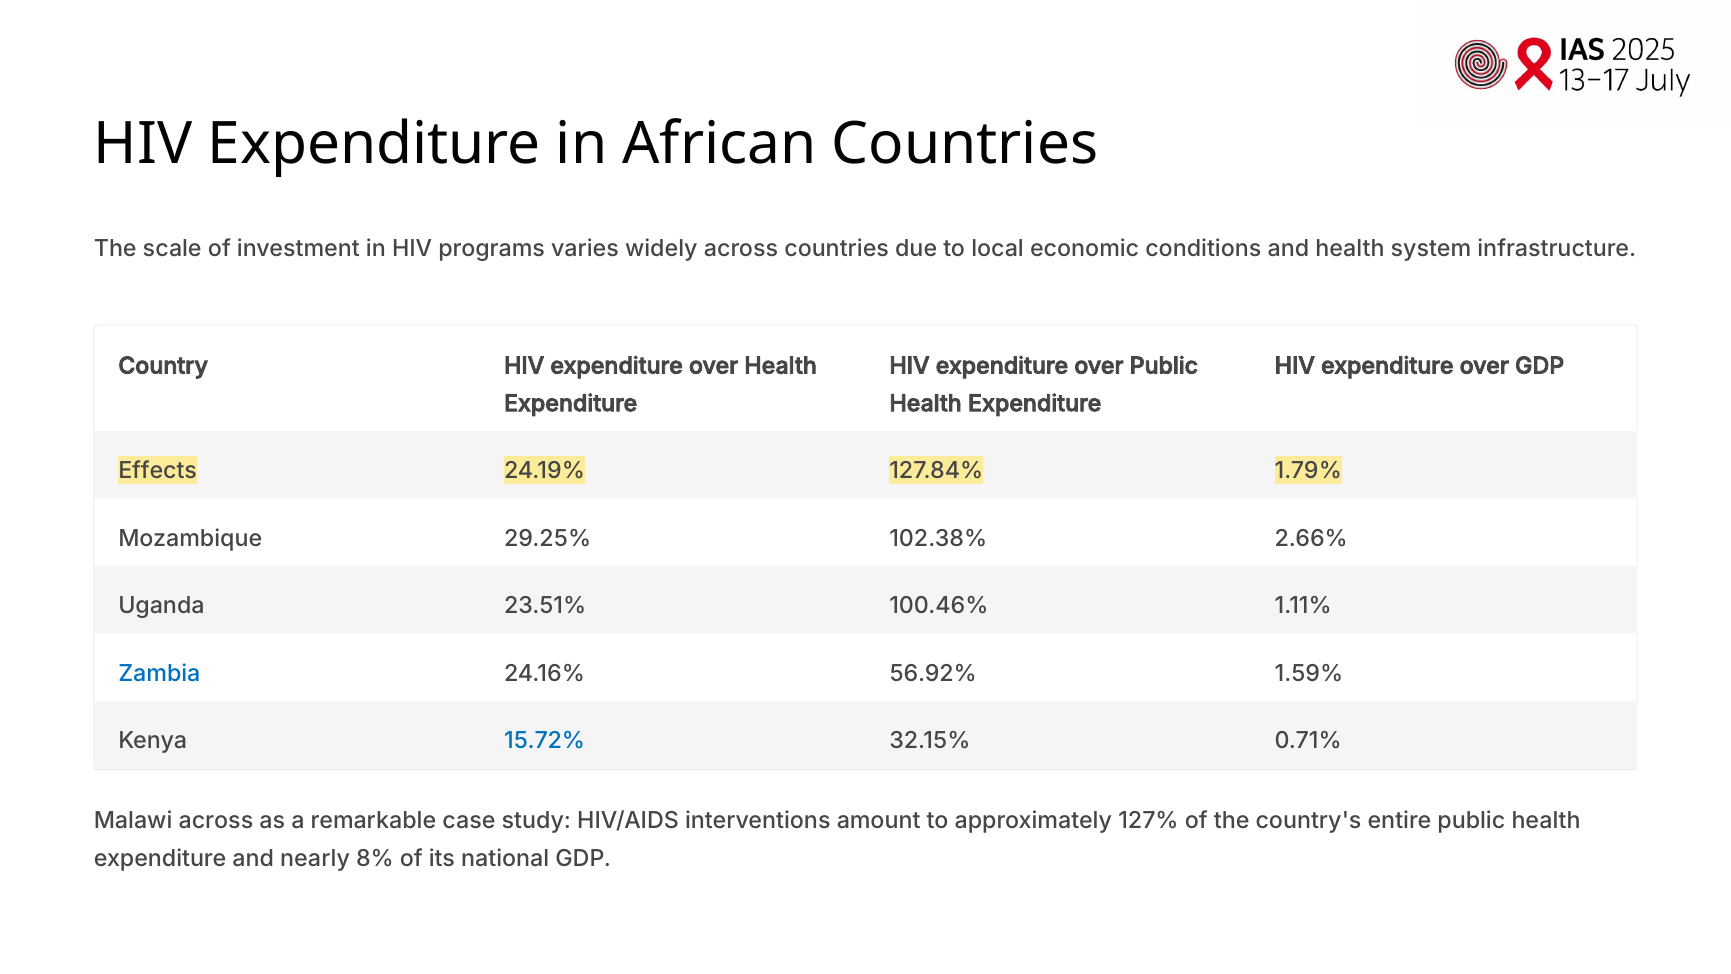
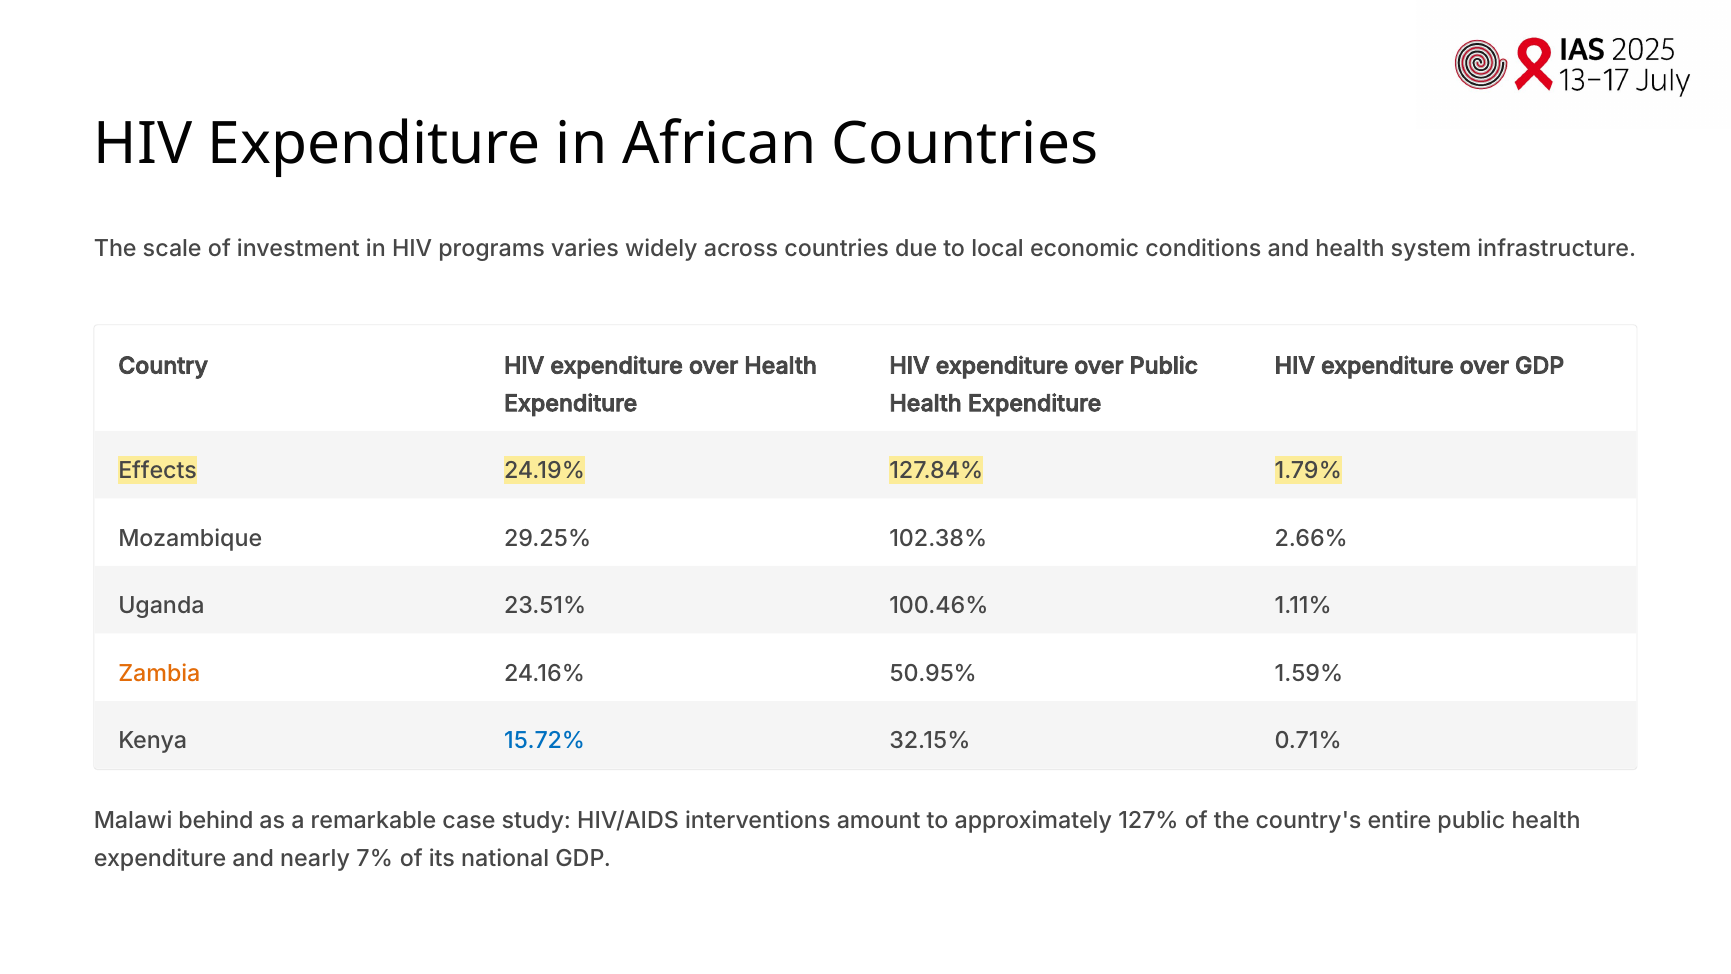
Zambia colour: blue -> orange
56.92%: 56.92% -> 50.95%
Malawi across: across -> behind
8%: 8% -> 7%
